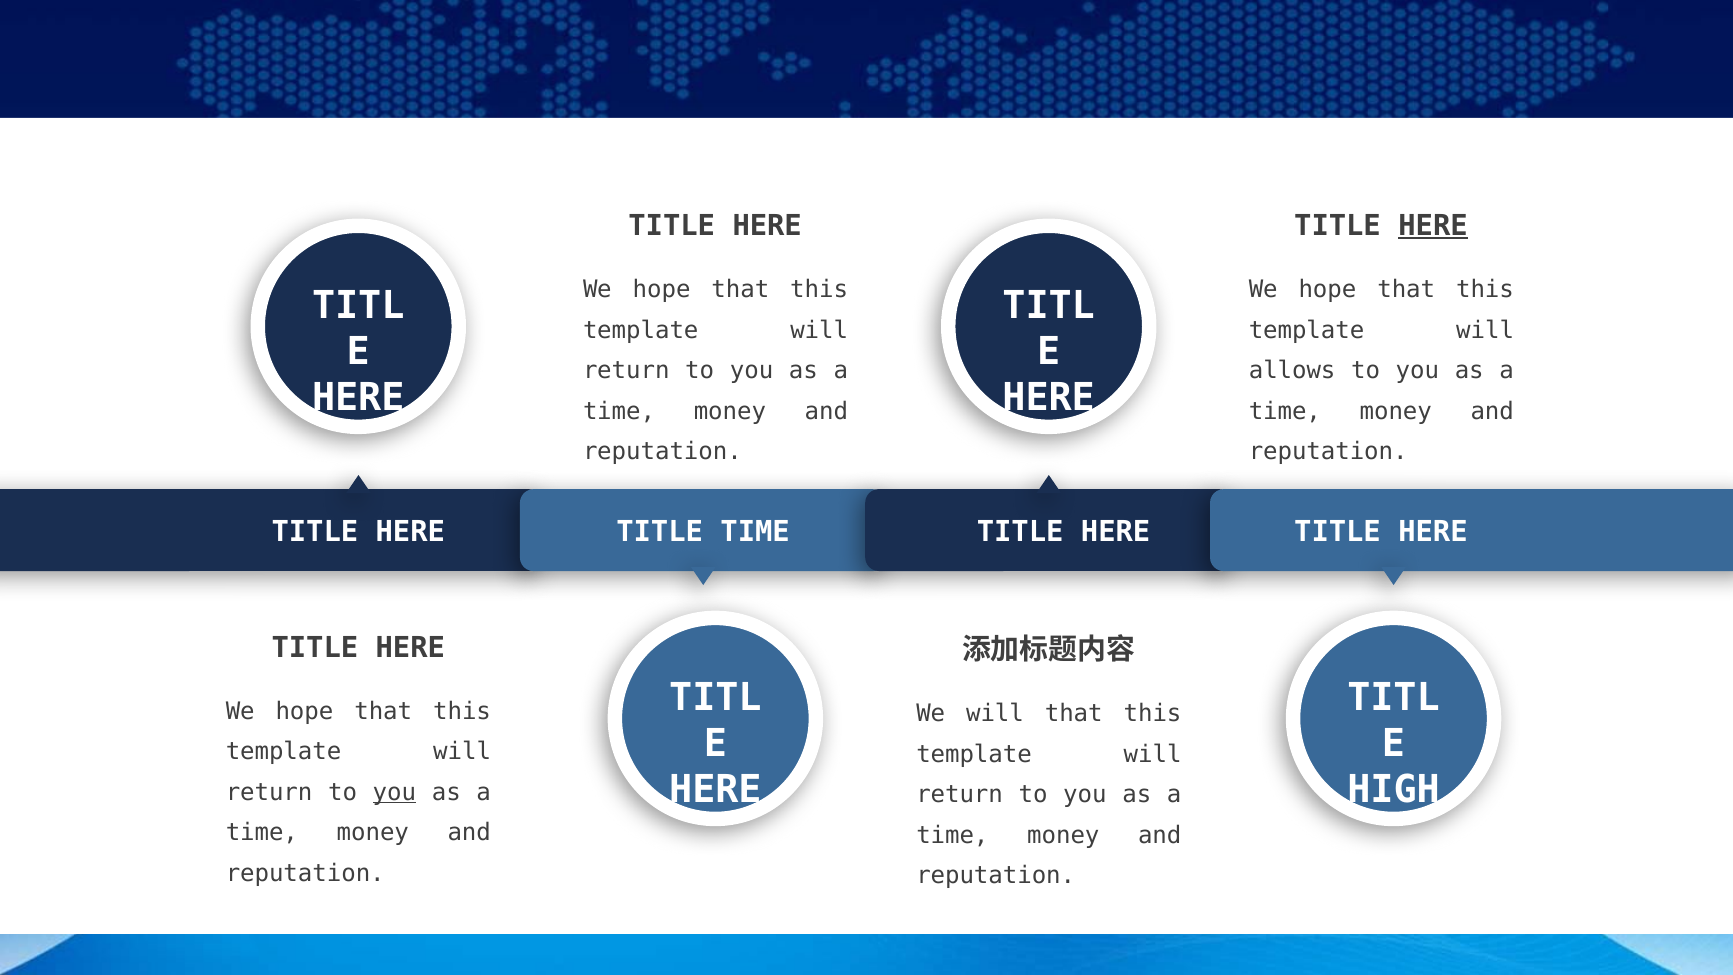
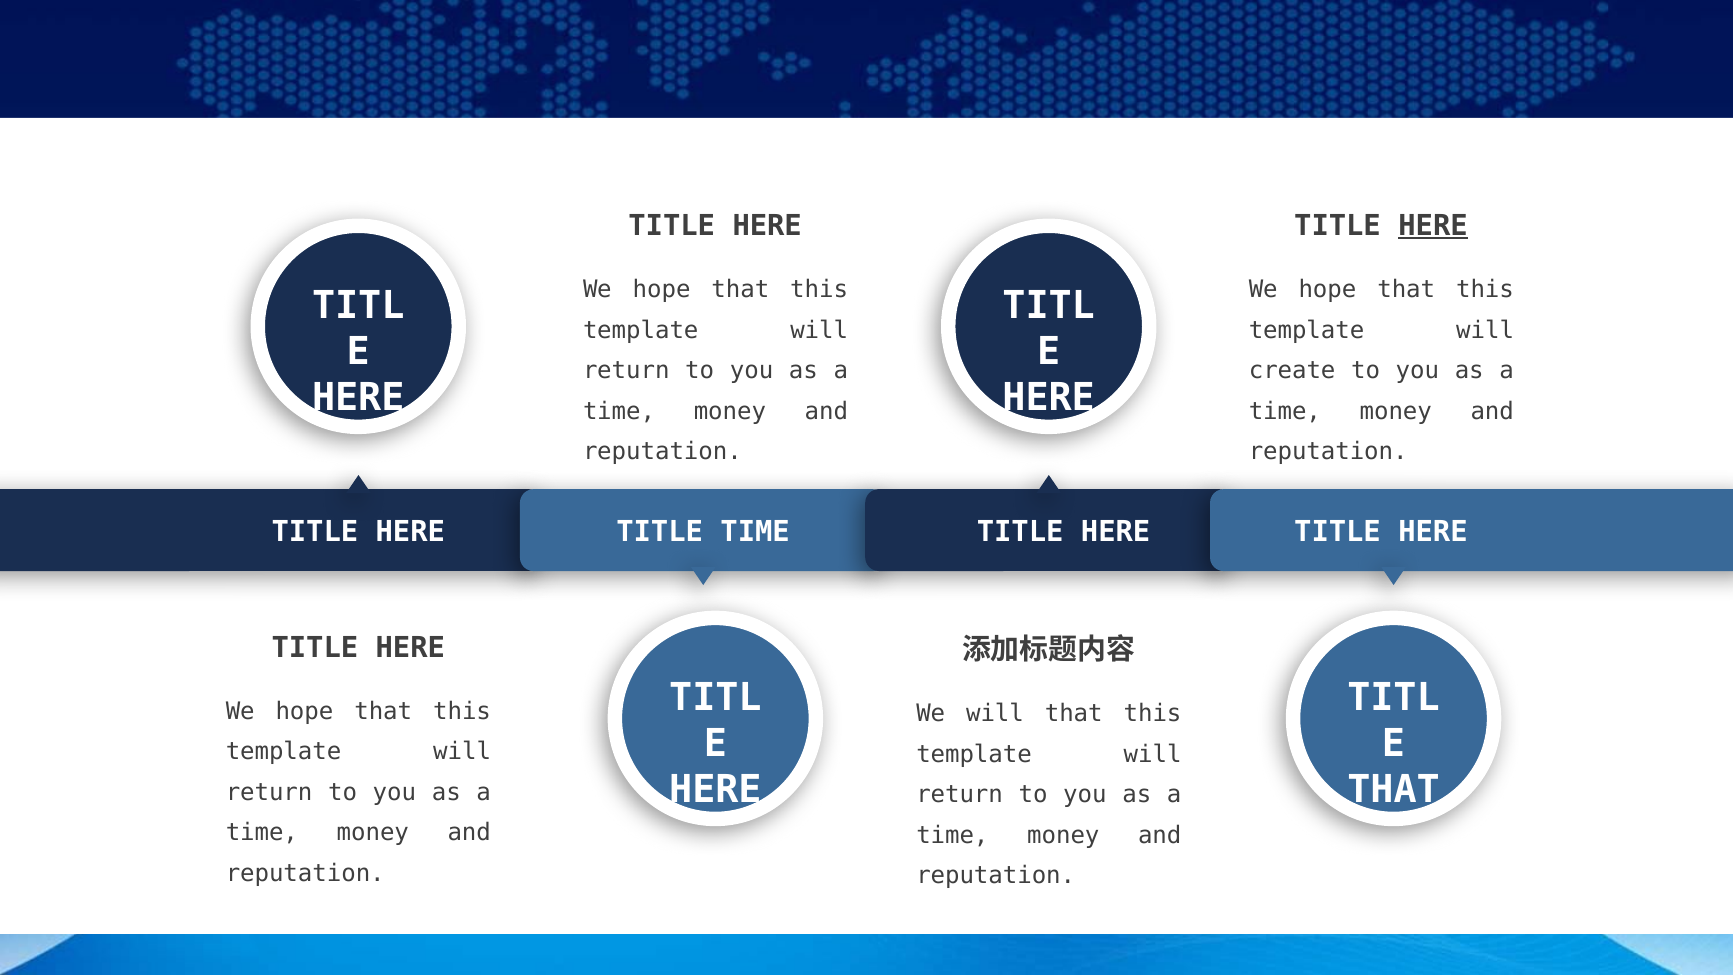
allows: allows -> create
HIGH at (1394, 790): HIGH -> THAT
you at (394, 792) underline: present -> none
